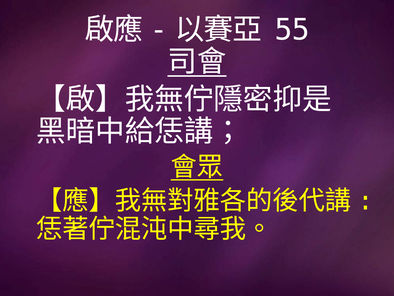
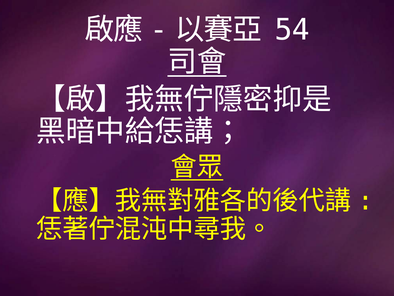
55: 55 -> 54
